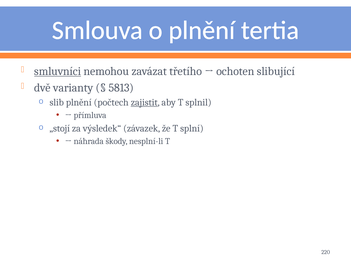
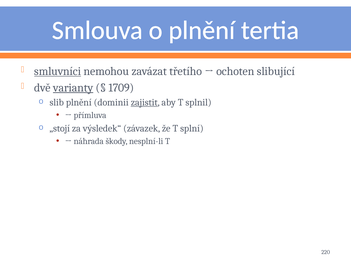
varianty underline: none -> present
5813: 5813 -> 1709
počtech: počtech -> dominii
